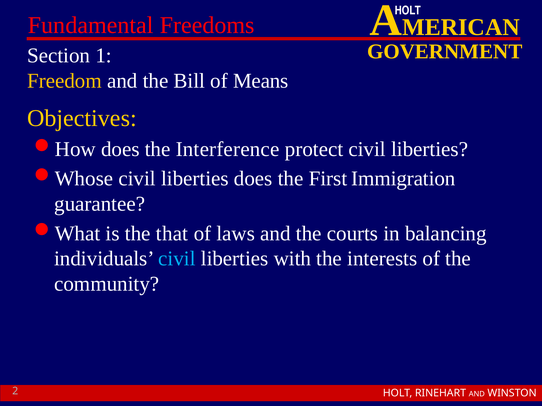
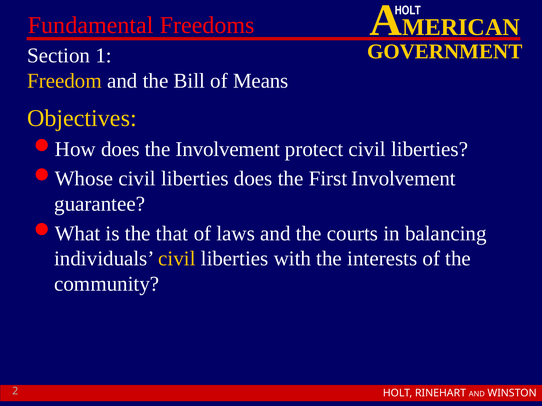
the Interference: Interference -> Involvement
First Immigration: Immigration -> Involvement
civil at (177, 259) colour: light blue -> yellow
